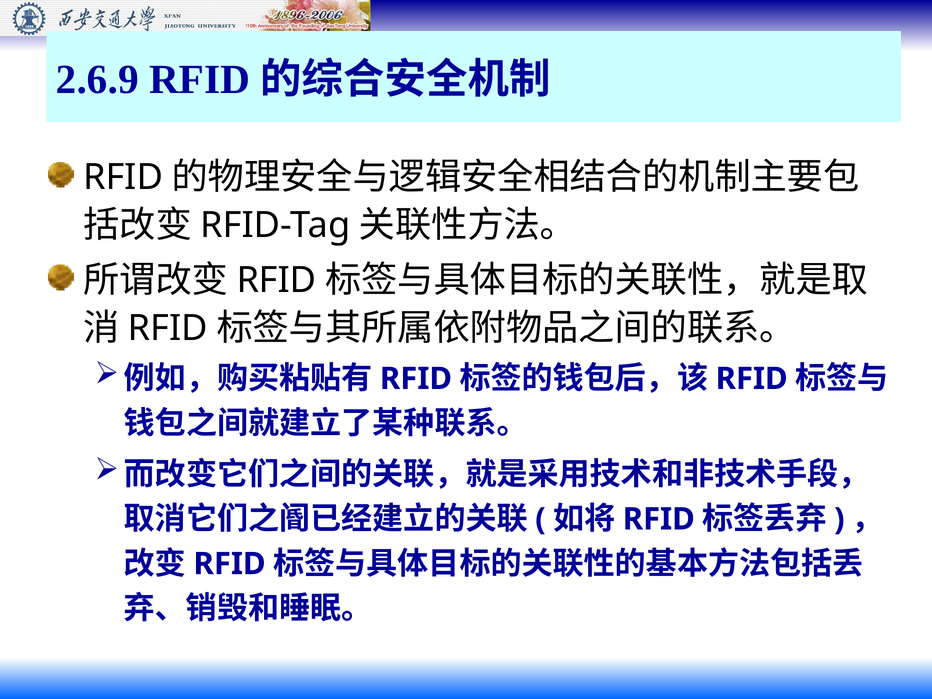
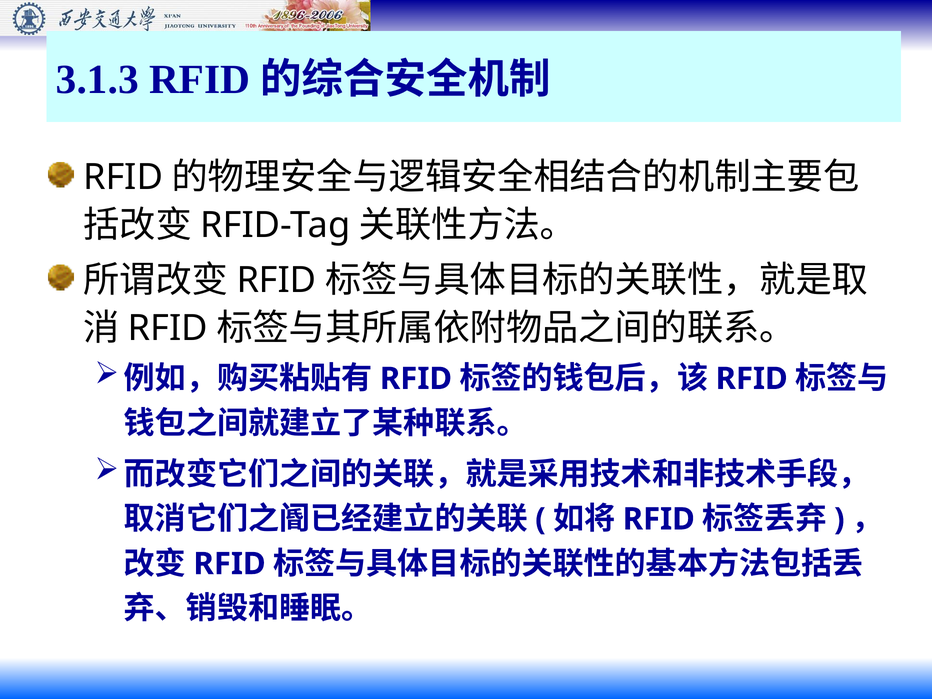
2.6.9: 2.6.9 -> 3.1.3
